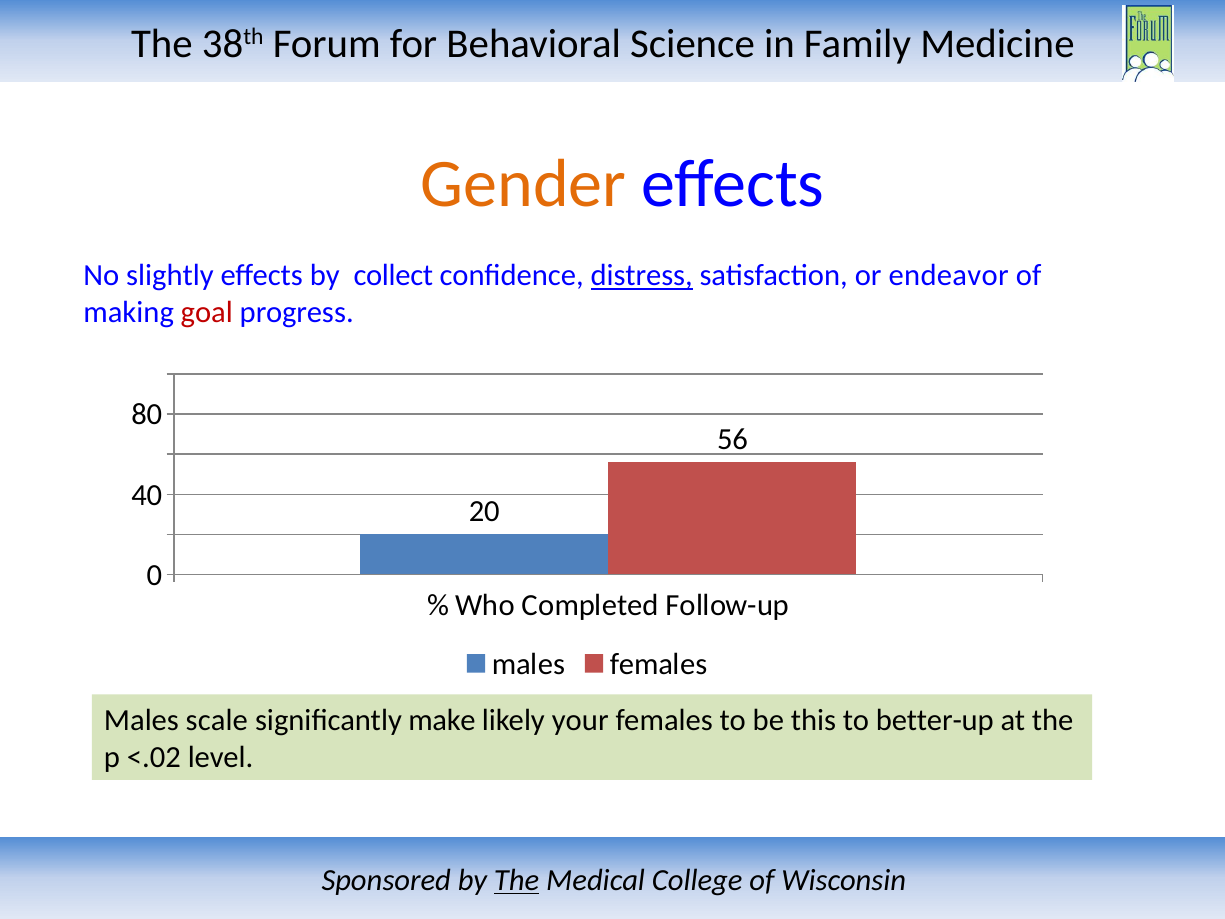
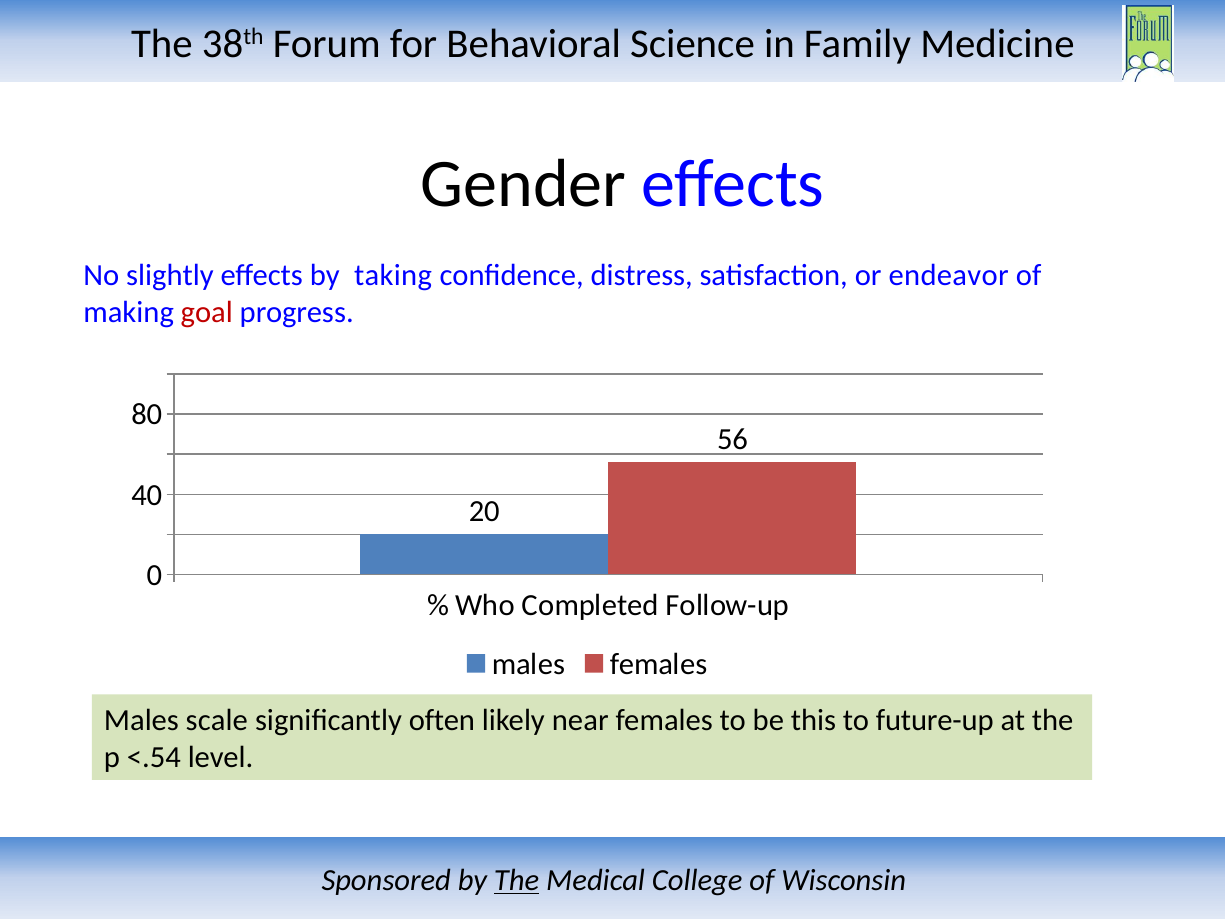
Gender colour: orange -> black
collect: collect -> taking
distress underline: present -> none
make: make -> often
your: your -> near
better-up: better-up -> future-up
<.02: <.02 -> <.54
